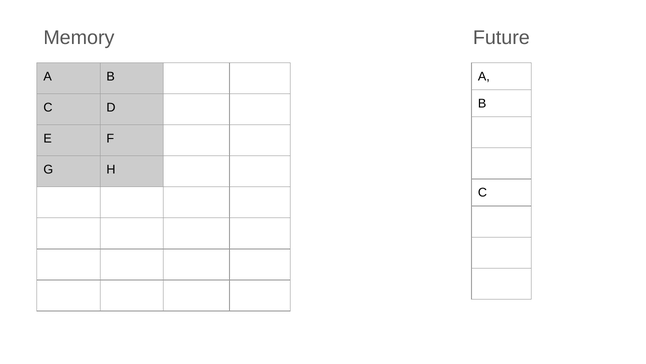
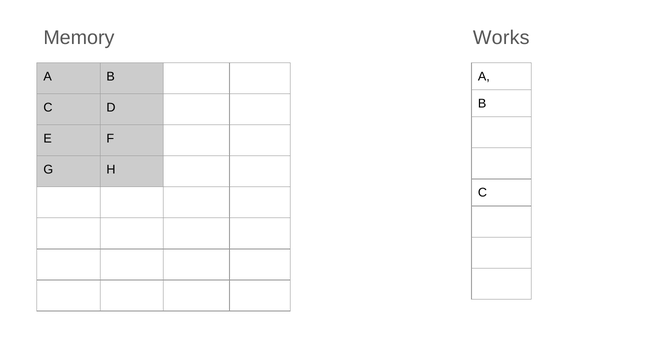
Future: Future -> Works
